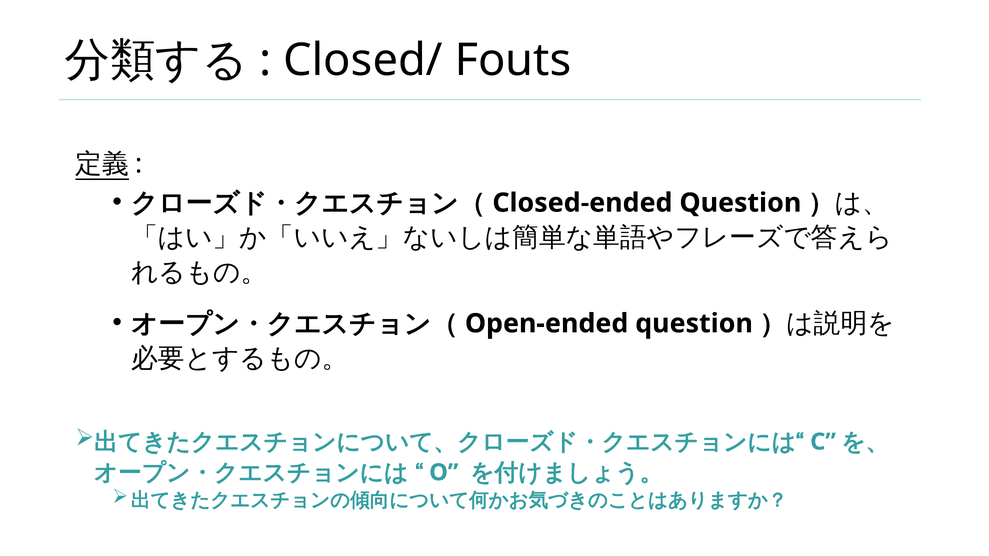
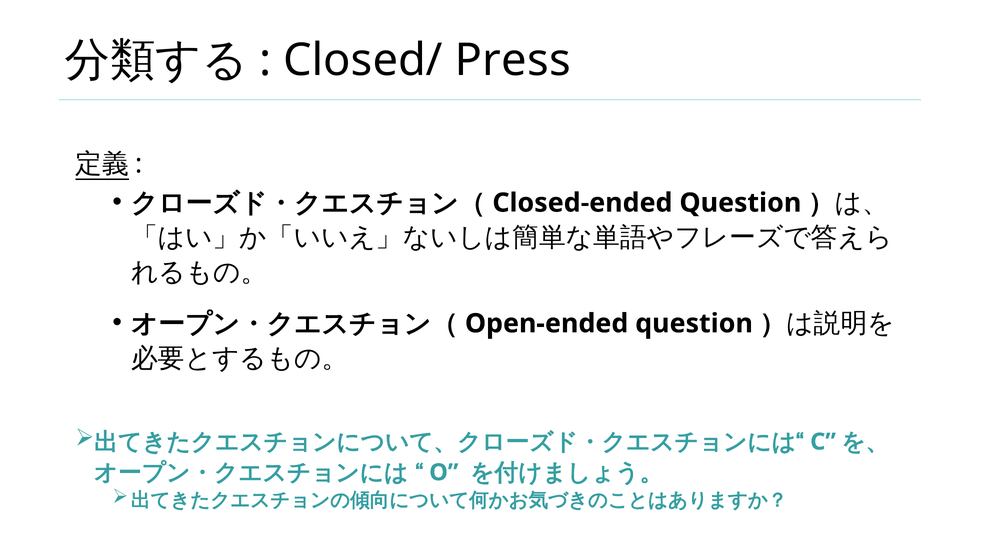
Fouts: Fouts -> Press
